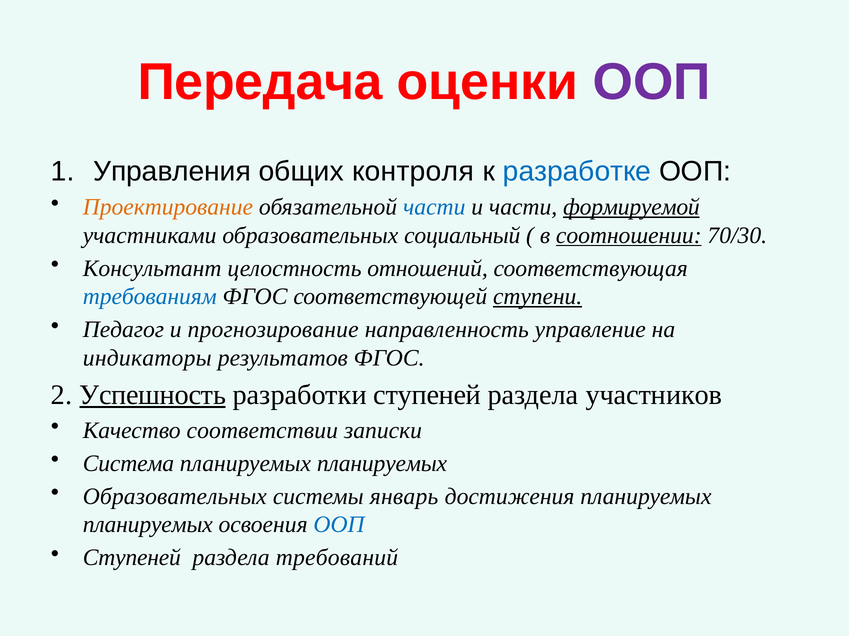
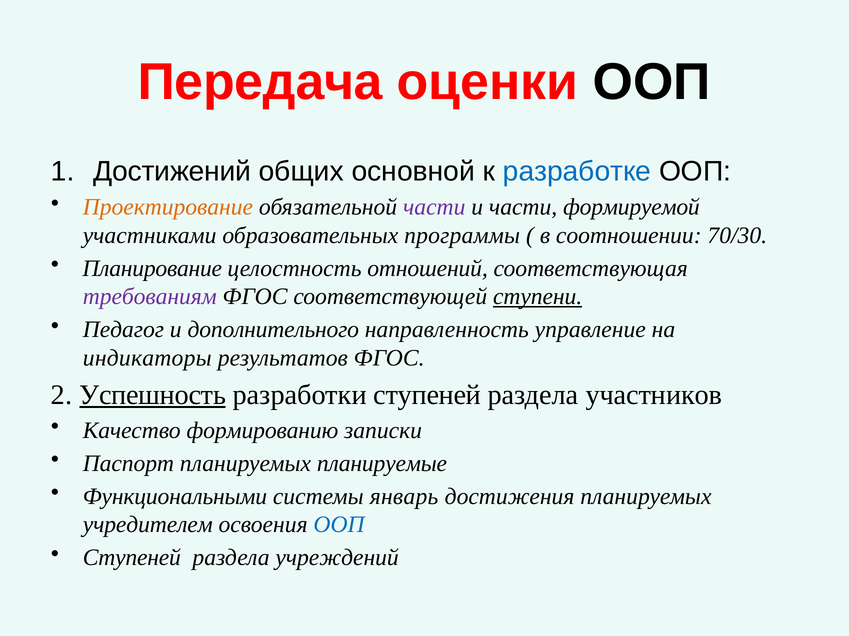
ООП at (652, 82) colour: purple -> black
Управления: Управления -> Достижений
контроля: контроля -> основной
части at (434, 207) colour: blue -> purple
формируемой underline: present -> none
социальный: социальный -> программы
соотношении underline: present -> none
Консультант: Консультант -> Планирование
требованиям colour: blue -> purple
прогнозирование: прогнозирование -> дополнительного
соответствии: соответствии -> формированию
Система: Система -> Паспорт
планируемых at (382, 464): планируемых -> планируемые
Образовательных at (175, 497): Образовательных -> Функциональными
планируемых at (148, 525): планируемых -> учредителем
требований: требований -> учреждений
